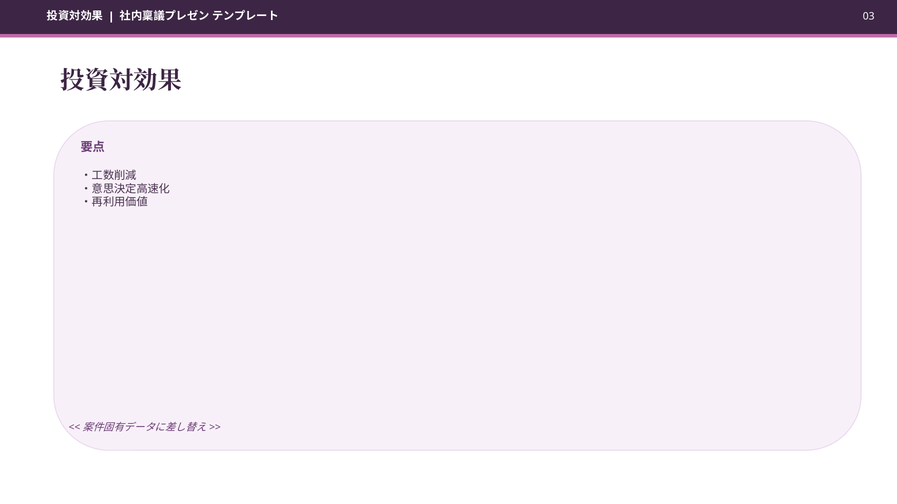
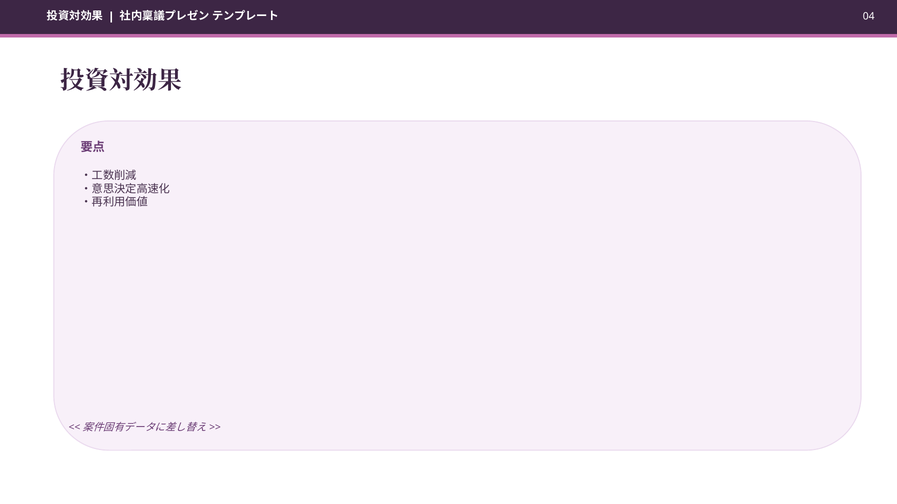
03: 03 -> 04
